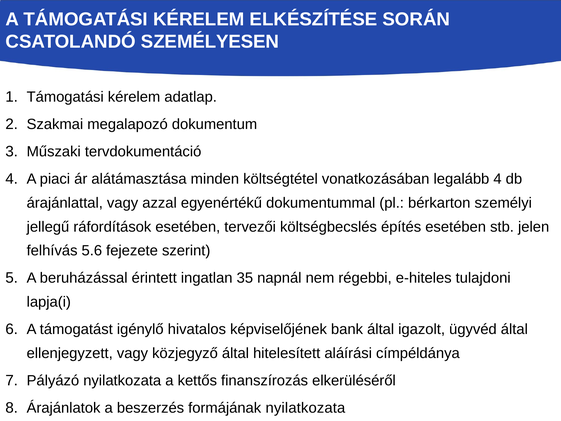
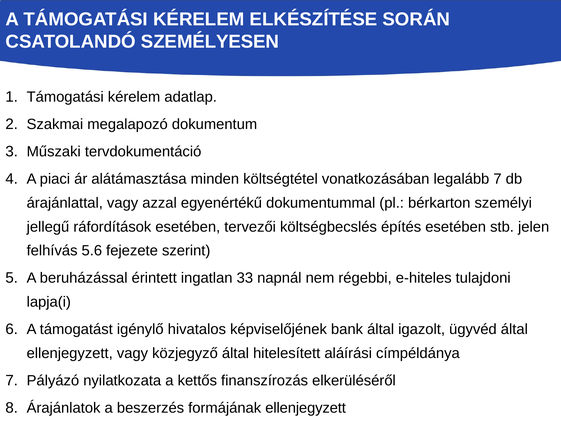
legalább 4: 4 -> 7
35: 35 -> 33
formájának nyilatkozata: nyilatkozata -> ellenjegyzett
